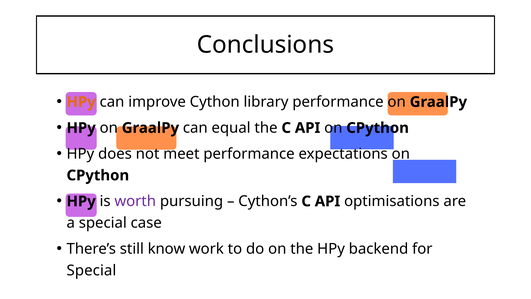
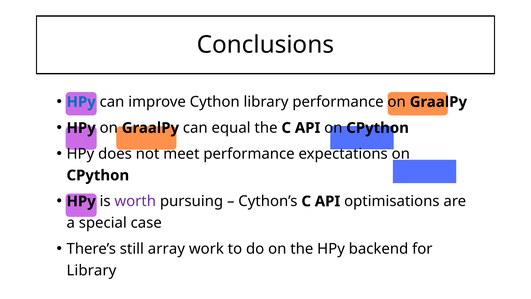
HPy at (81, 102) colour: orange -> blue
know: know -> array
Special at (91, 270): Special -> Library
